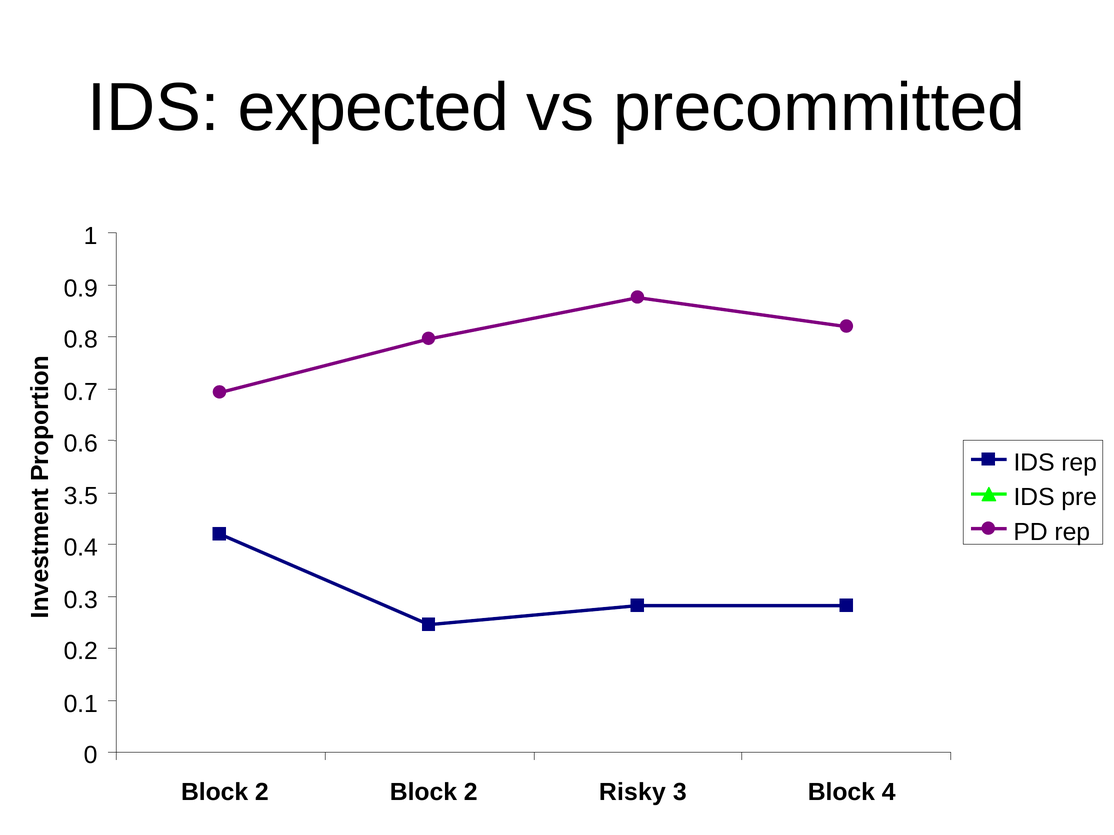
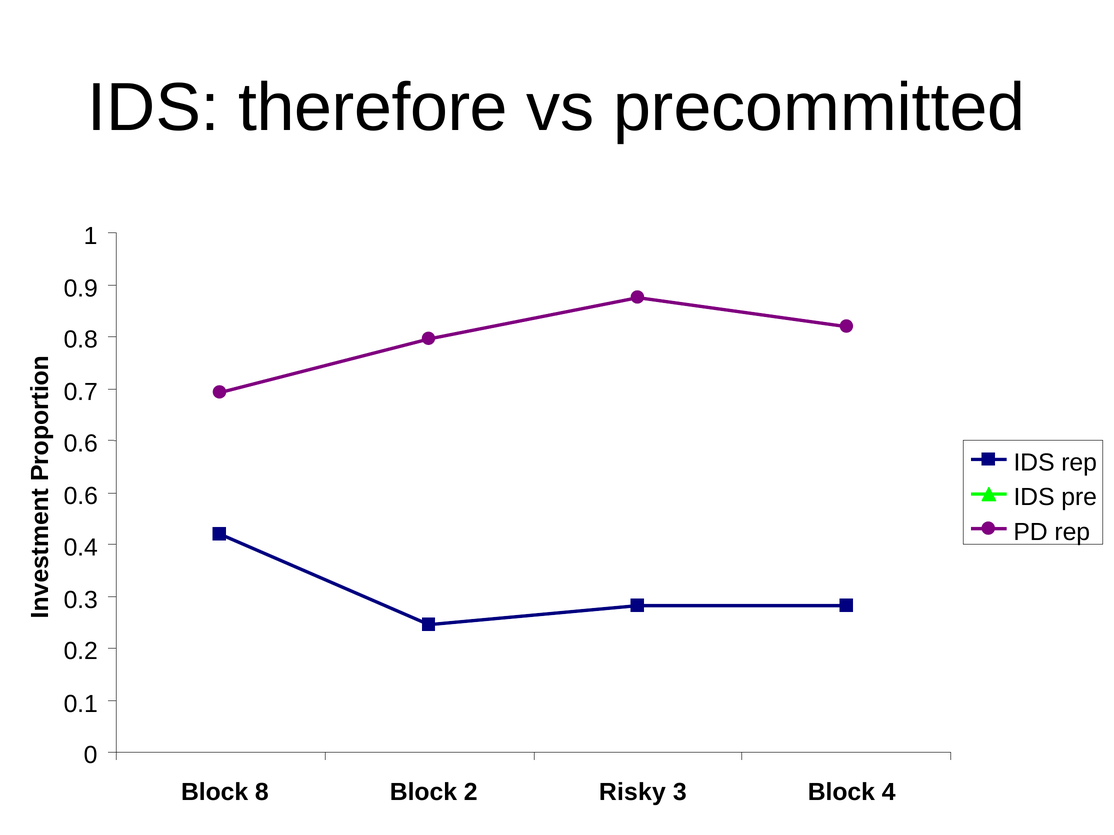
expected: expected -> therefore
3.5 at (81, 496): 3.5 -> 0.6
2 at (262, 793): 2 -> 8
